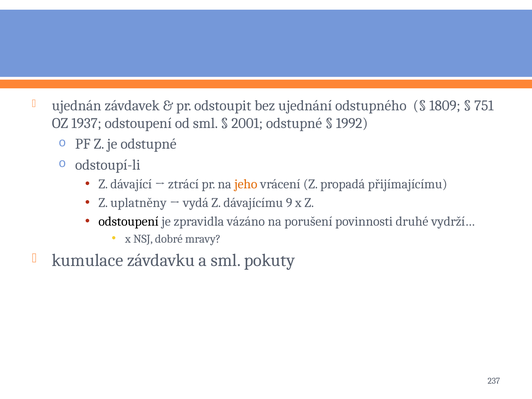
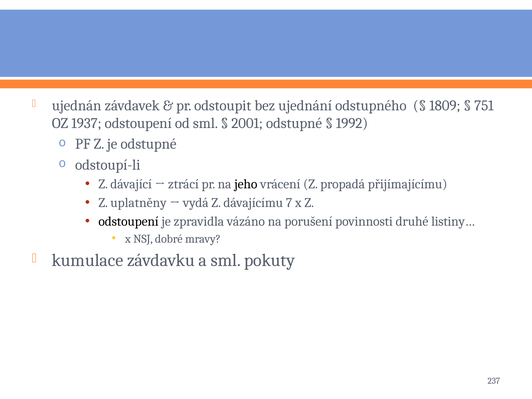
jeho colour: orange -> black
9: 9 -> 7
vydrží…: vydrží… -> listiny…
